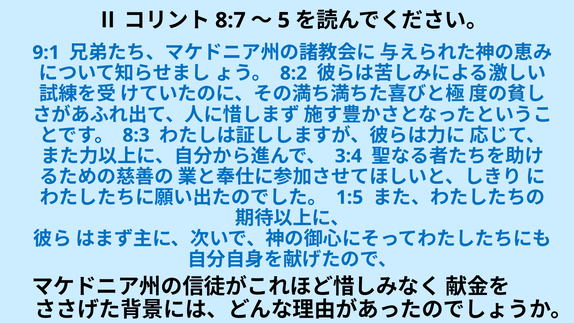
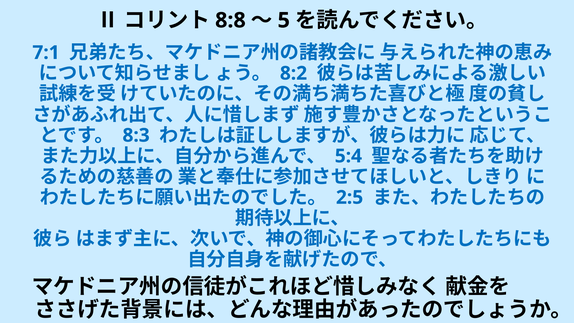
8:7: 8:7 -> 8:8
9:1: 9:1 -> 7:1
3:4: 3:4 -> 5:4
1:5: 1:5 -> 2:5
